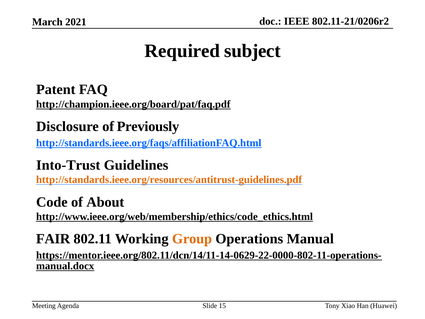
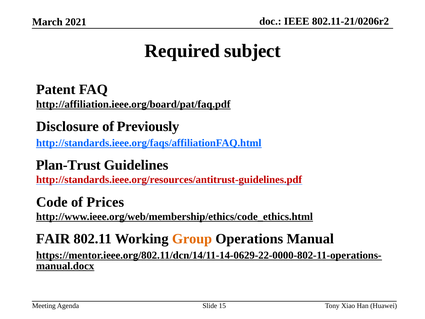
http://champion.ieee.org/board/pat/faq.pdf: http://champion.ieee.org/board/pat/faq.pdf -> http://affiliation.ieee.org/board/pat/faq.pdf
Into-Trust: Into-Trust -> Plan-Trust
http://standards.ieee.org/resources/antitrust-guidelines.pdf colour: orange -> red
About: About -> Prices
